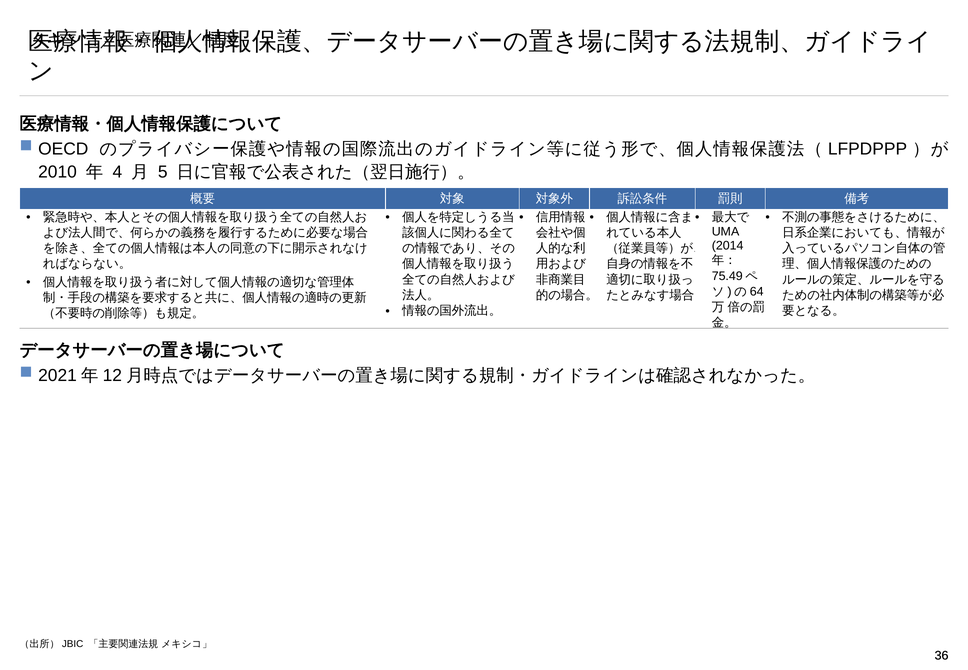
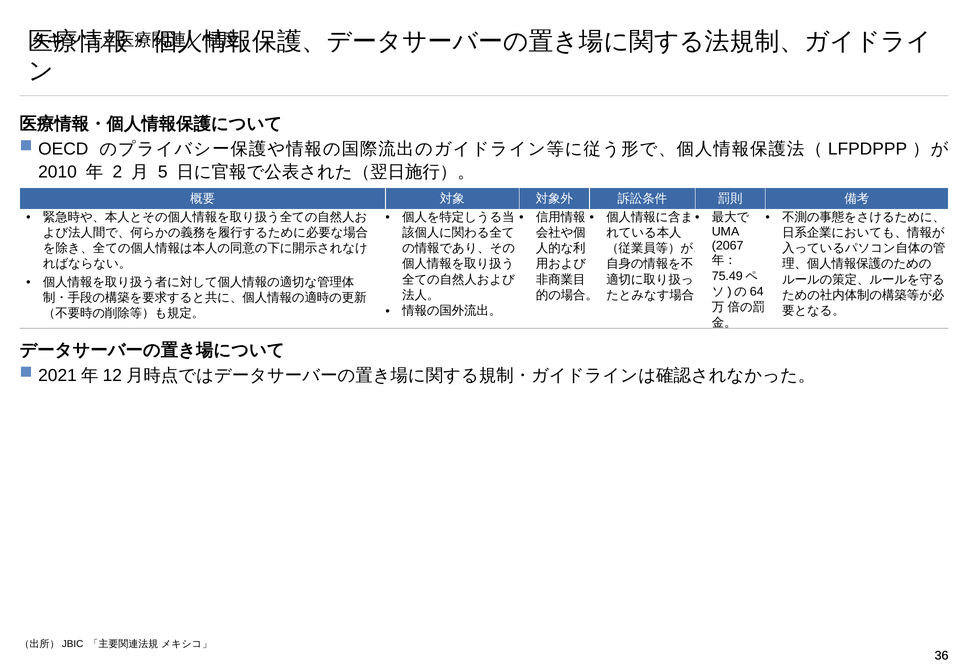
4: 4 -> 2
2014: 2014 -> 2067
